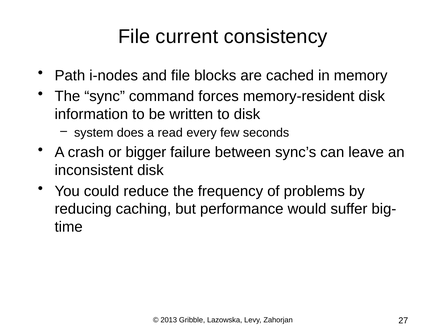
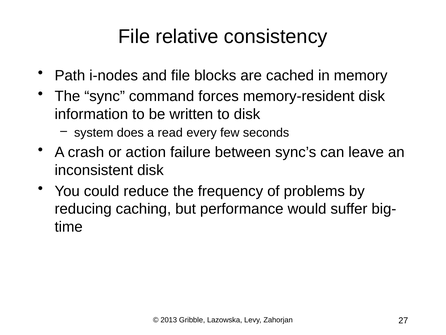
current: current -> relative
bigger: bigger -> action
